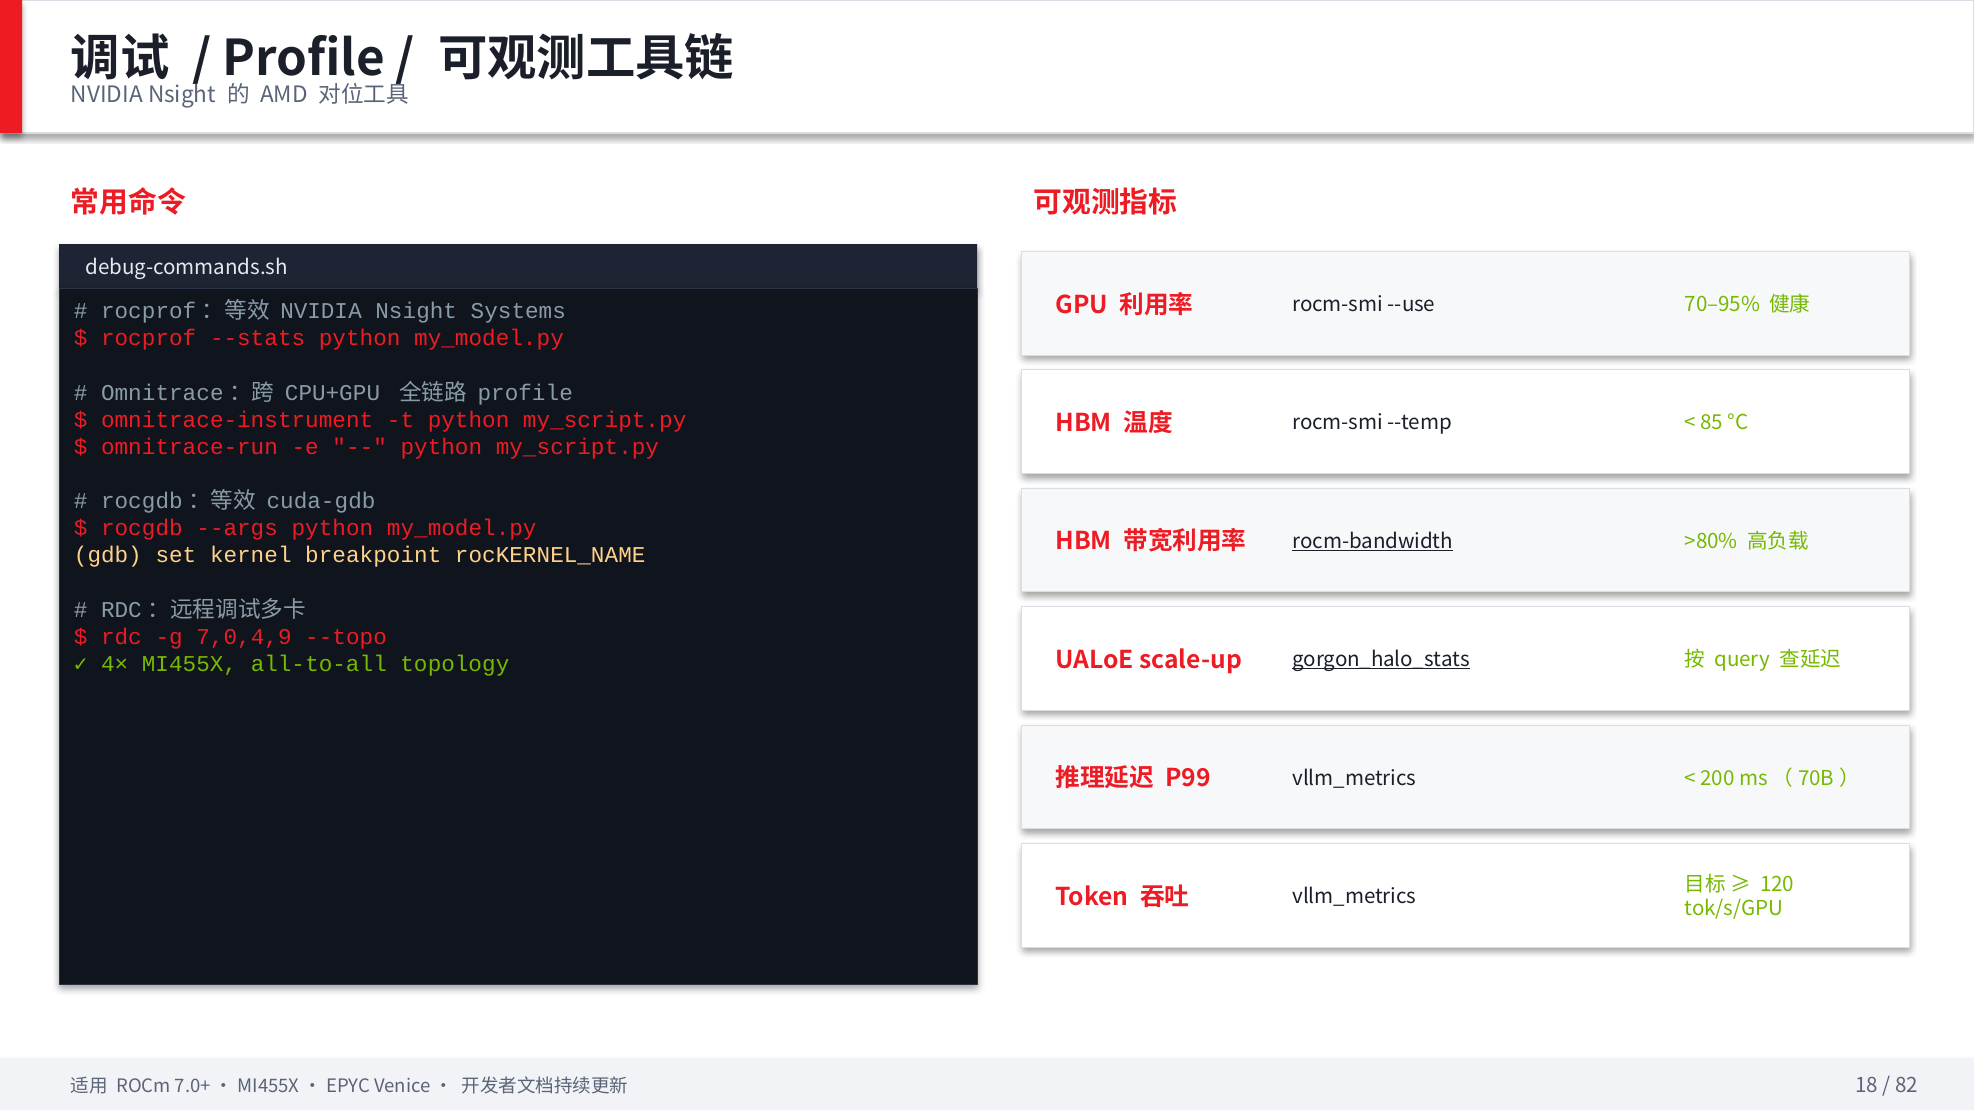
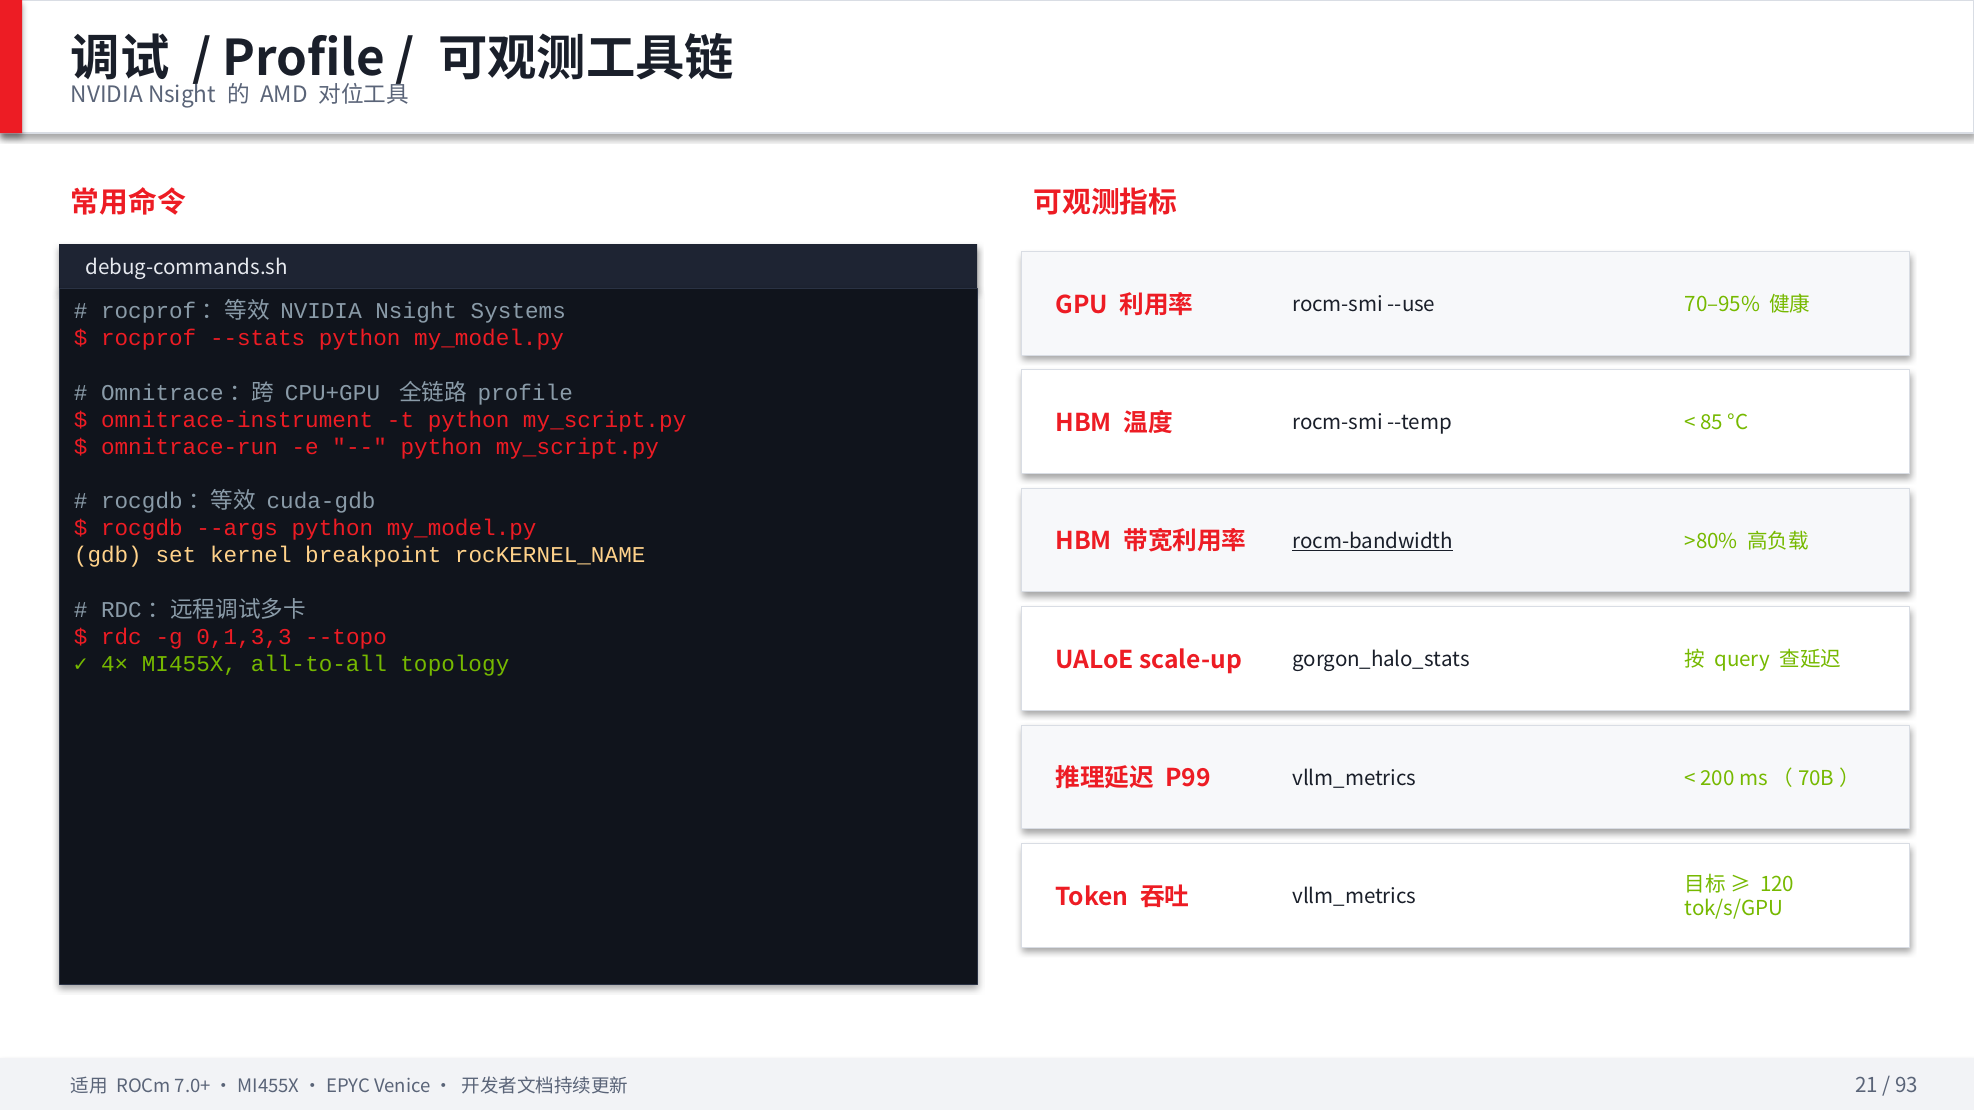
7,0,4,9: 7,0,4,9 -> 0,1,3,3
gorgon_halo_stats underline: present -> none
18: 18 -> 21
82: 82 -> 93
